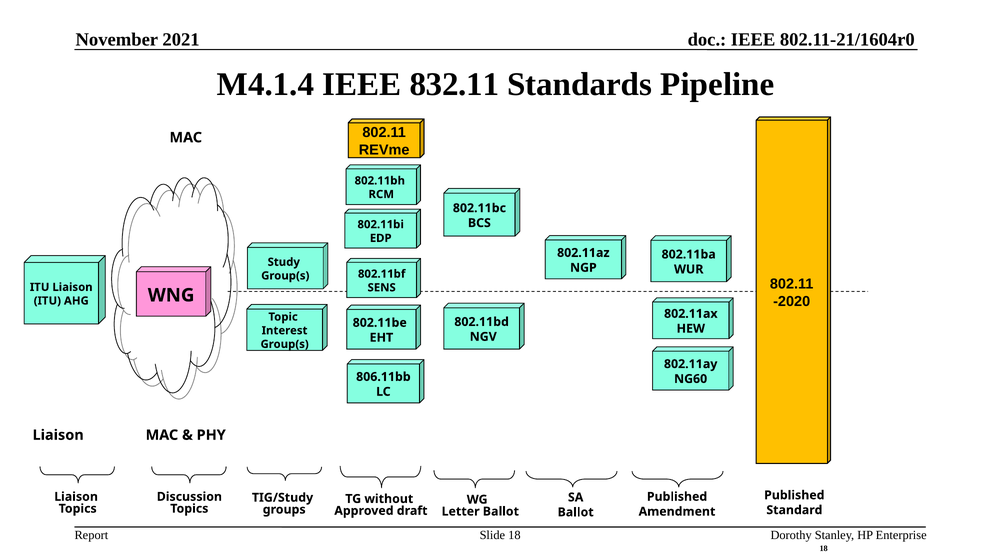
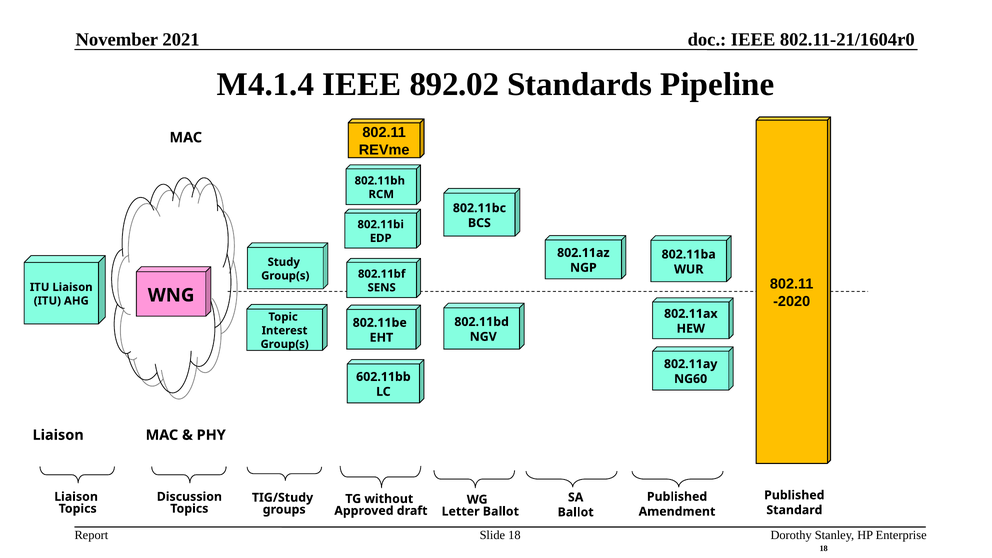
832.11: 832.11 -> 892.02
806.11bb: 806.11bb -> 602.11bb
